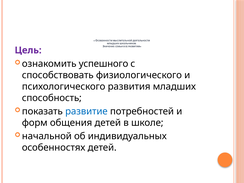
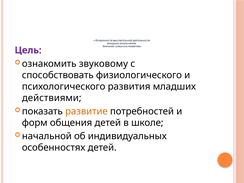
успешного: успешного -> звуковому
способность: способность -> действиями
развитие colour: blue -> orange
